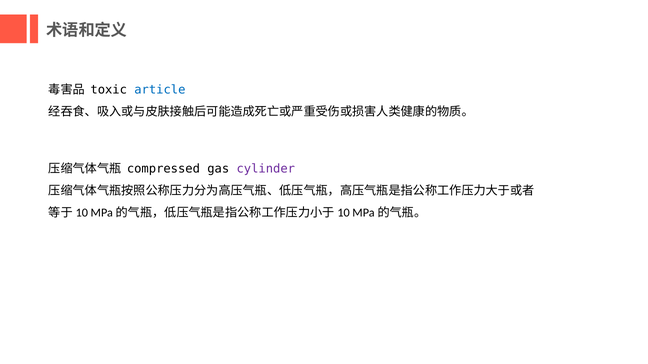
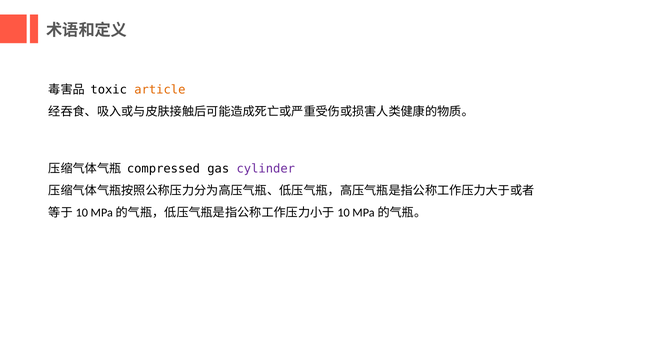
article colour: blue -> orange
